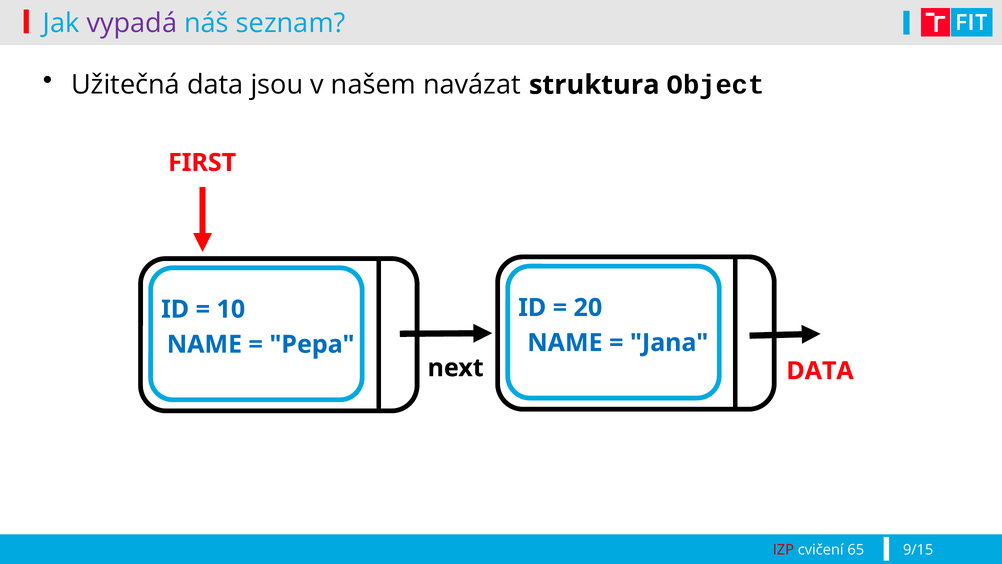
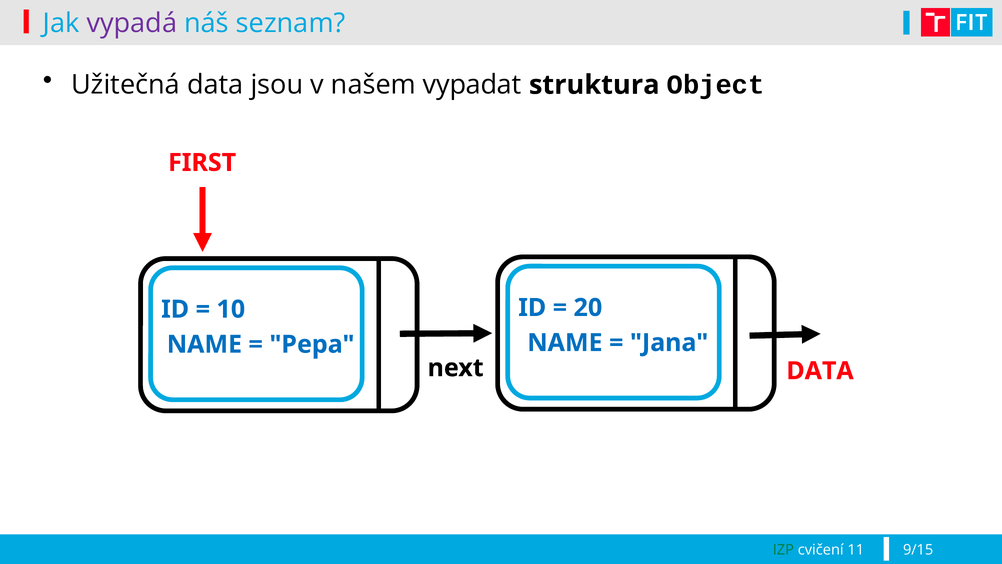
navázat: navázat -> vypadat
IZP colour: red -> green
65: 65 -> 11
